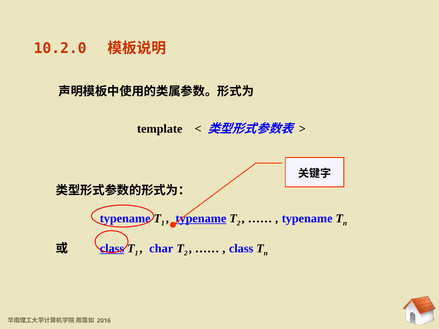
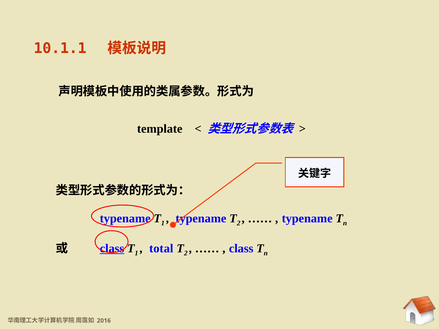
10.2.0: 10.2.0 -> 10.1.1
typename at (201, 219) underline: present -> none
char: char -> total
